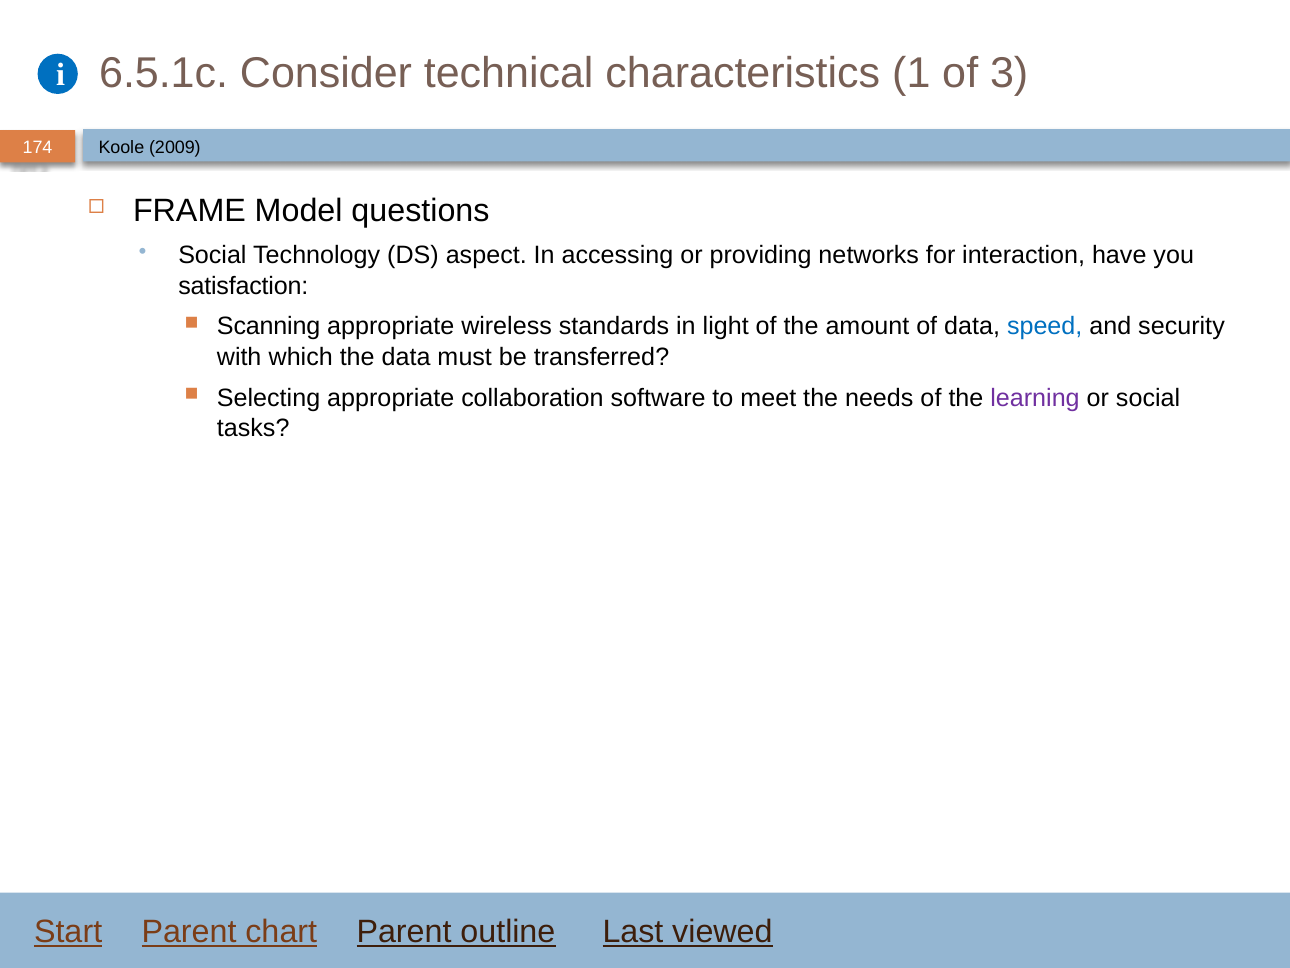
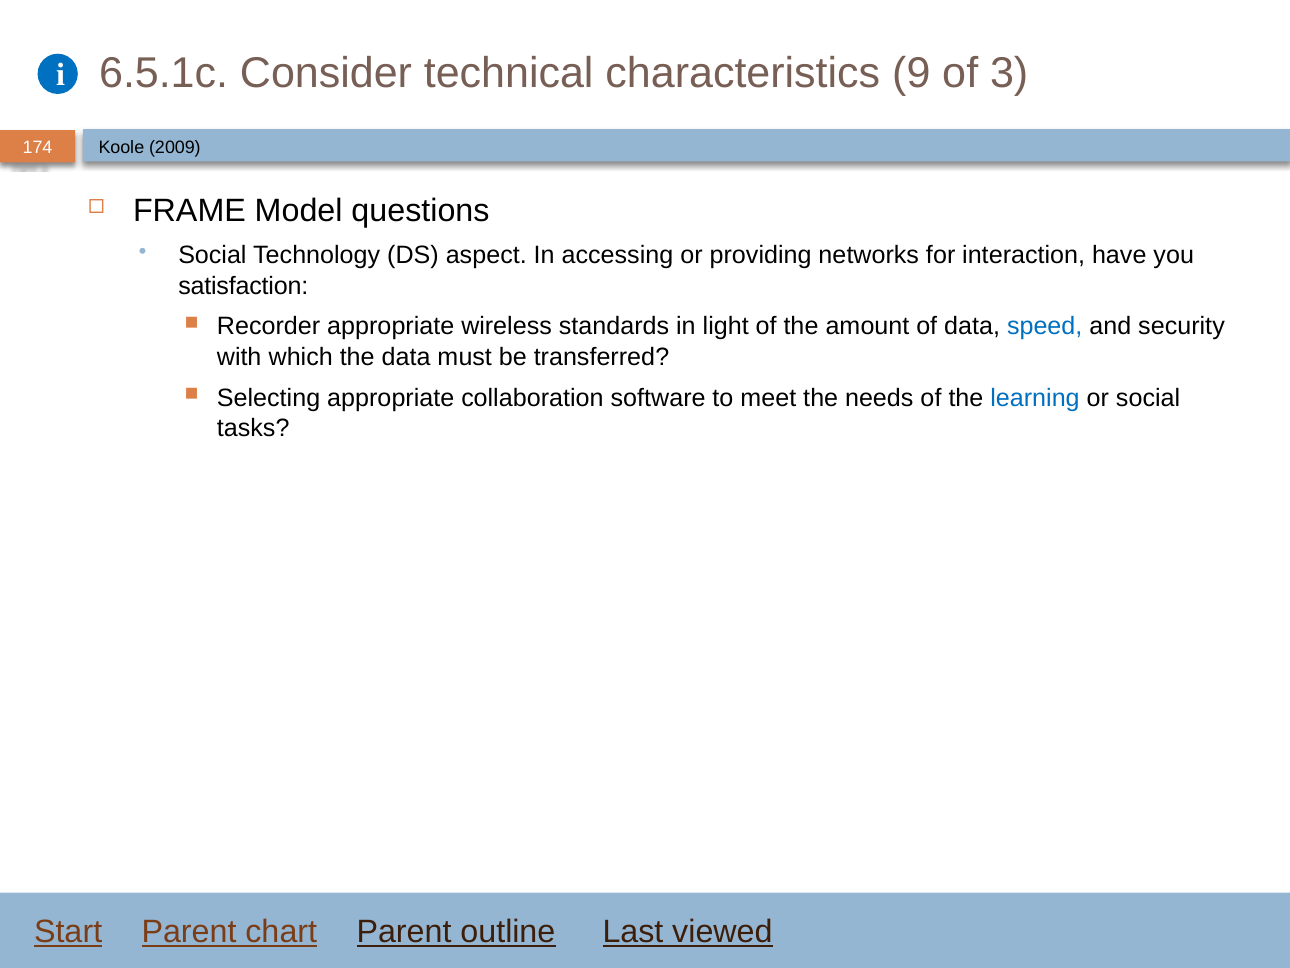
1: 1 -> 9
Scanning: Scanning -> Recorder
learning colour: purple -> blue
